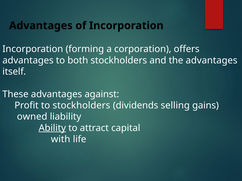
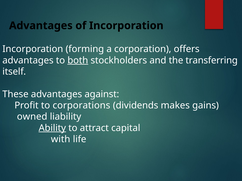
both underline: none -> present
the advantages: advantages -> transferring
to stockholders: stockholders -> corporations
selling: selling -> makes
